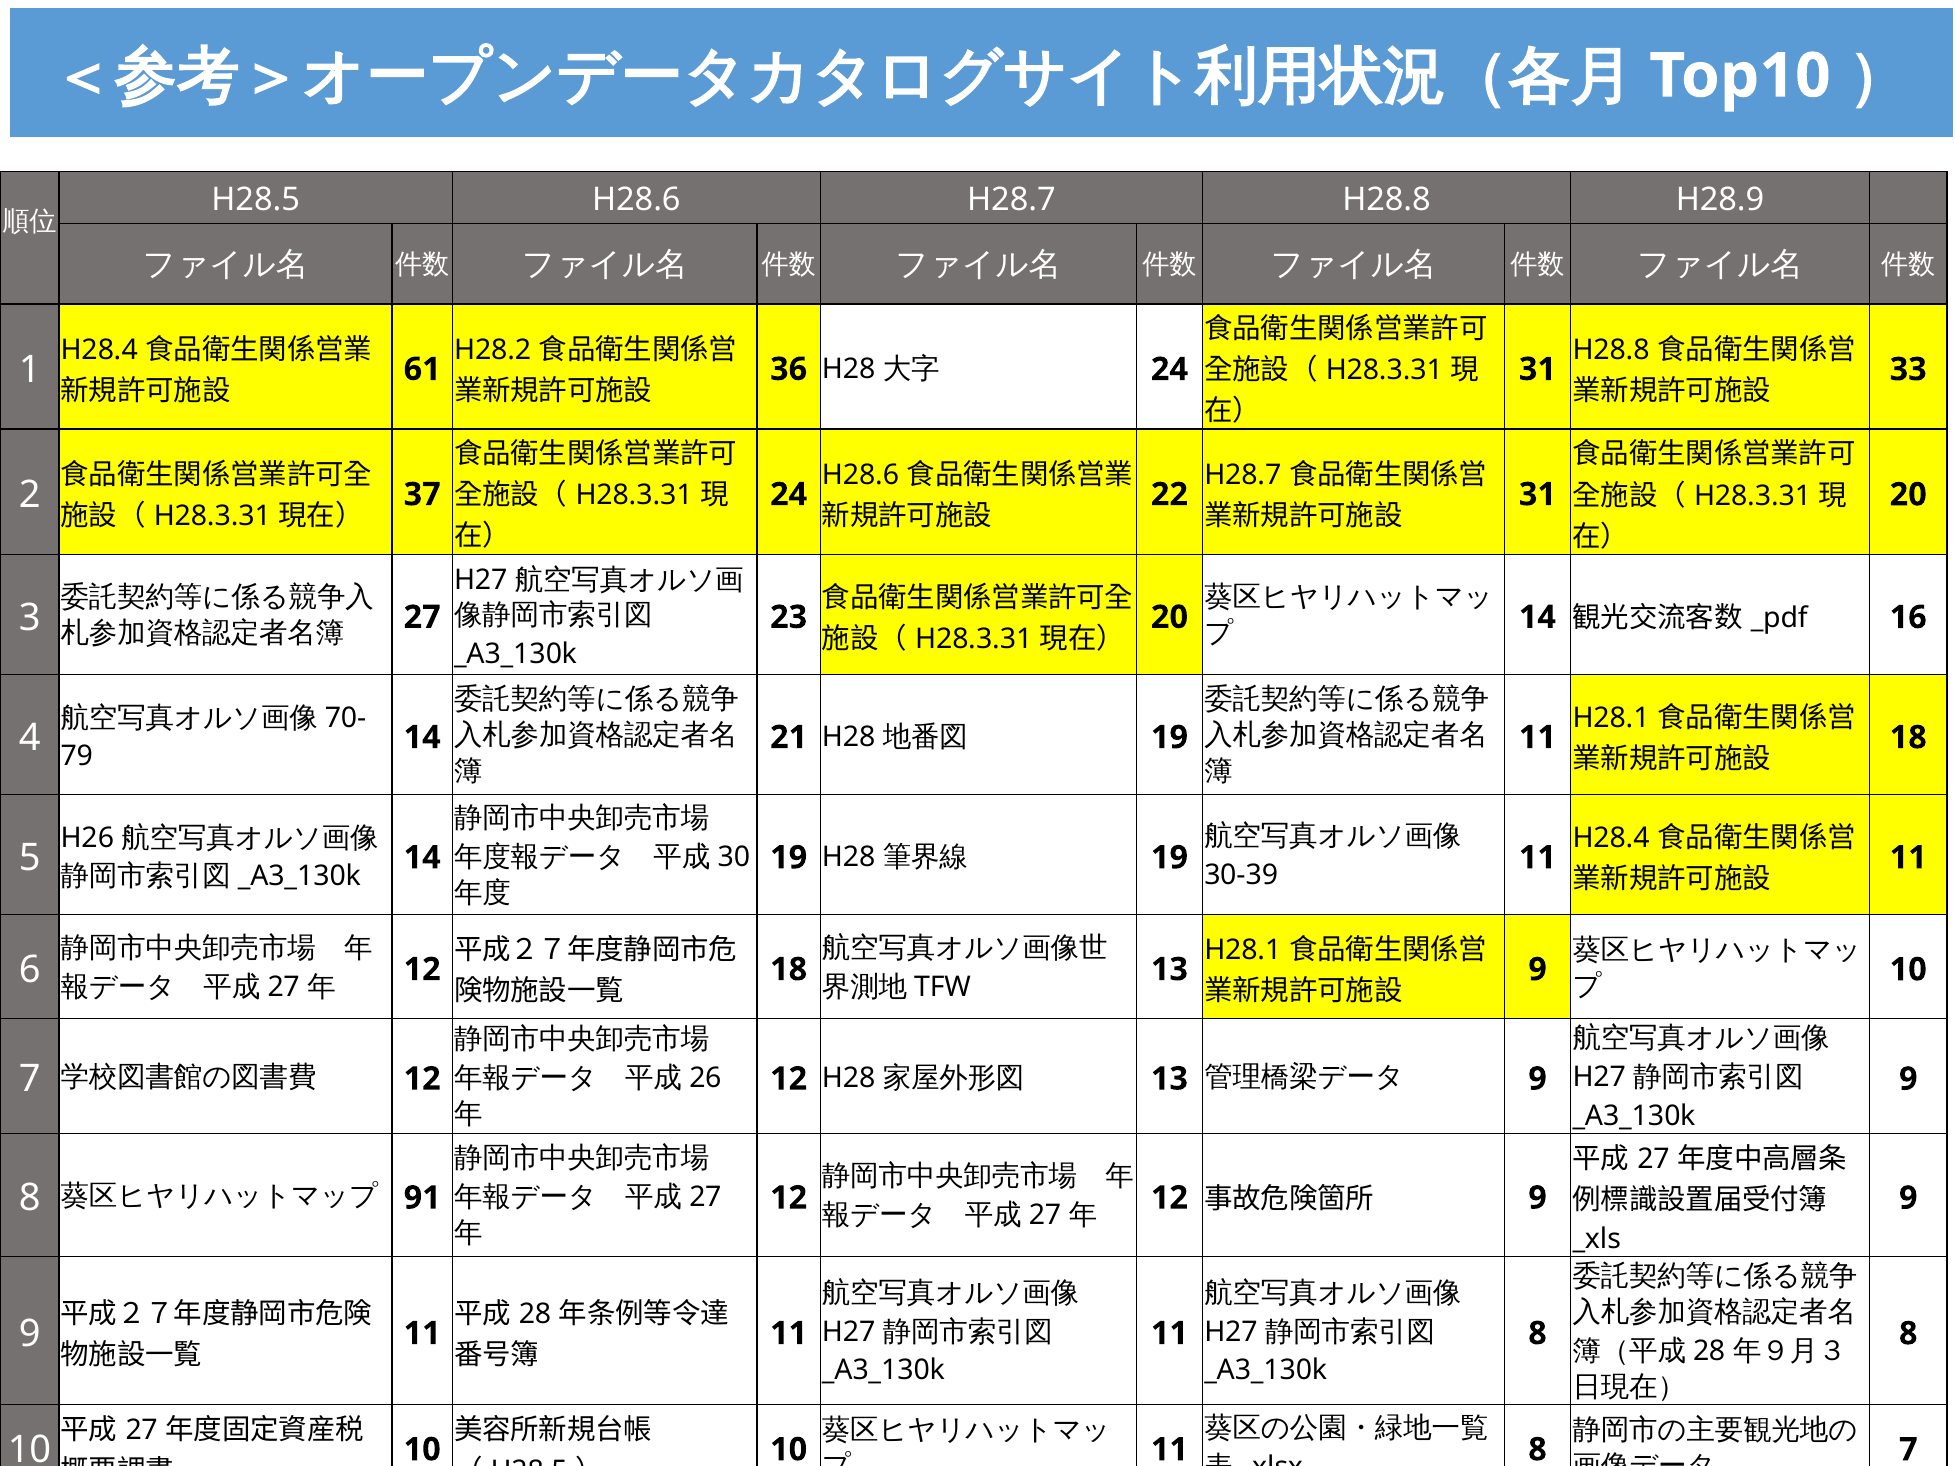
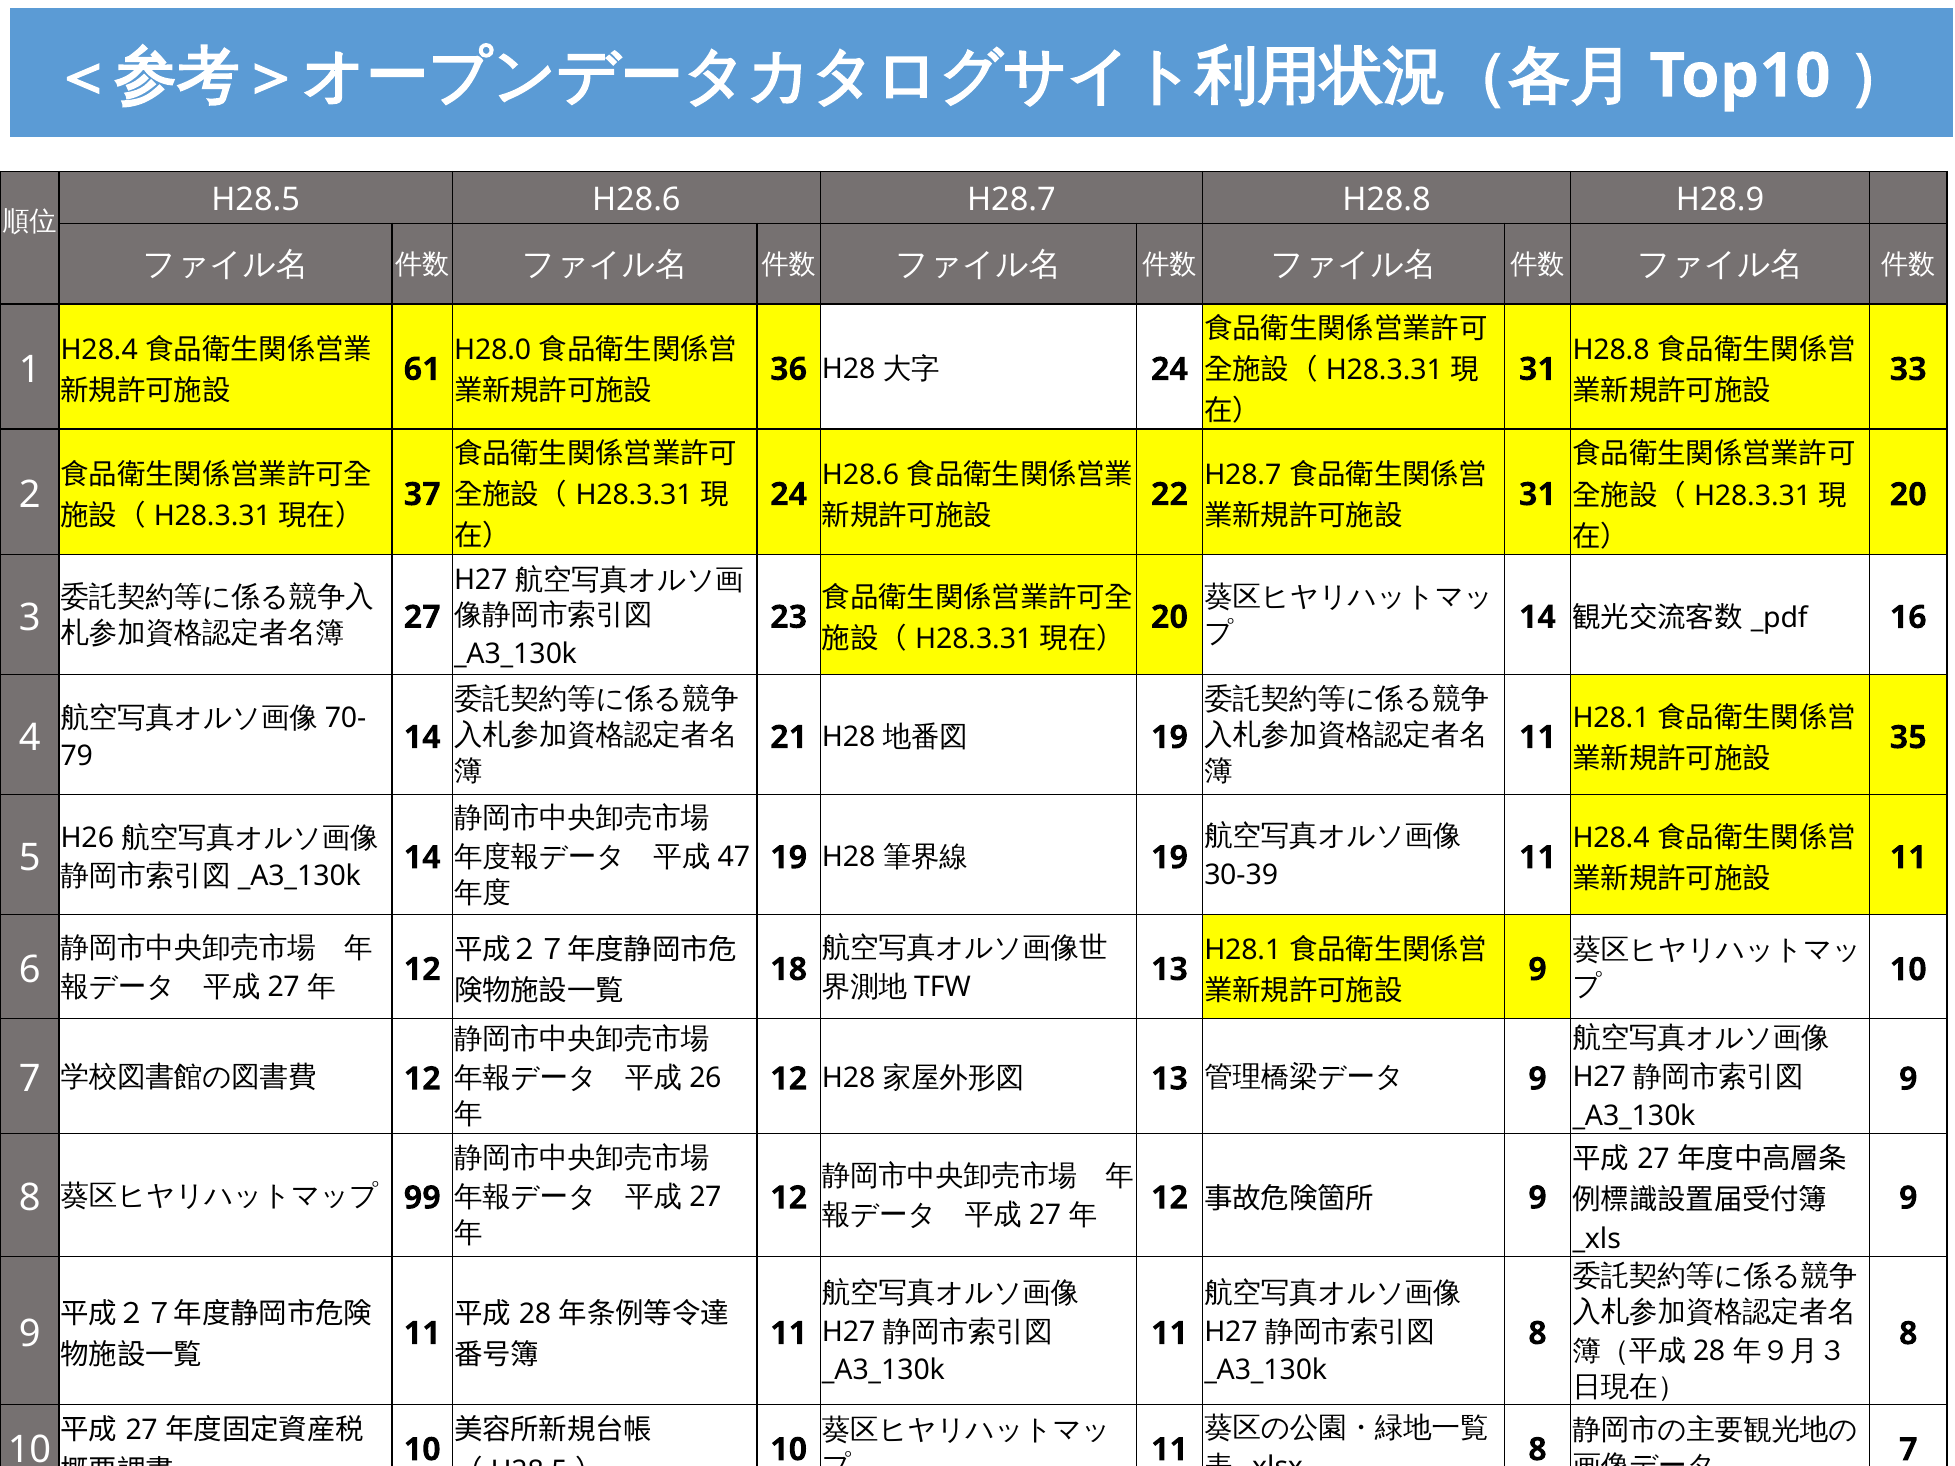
H28.2: H28.2 -> H28.0
18 at (1908, 738): 18 -> 35
30: 30 -> 47
91: 91 -> 99
